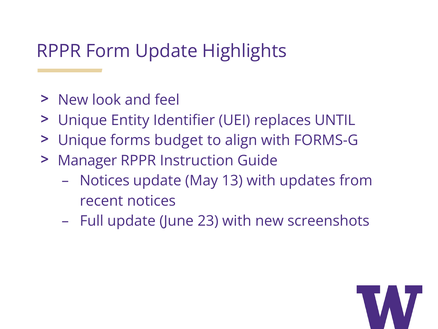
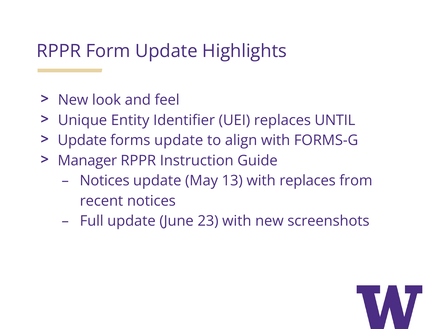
Unique at (82, 140): Unique -> Update
forms budget: budget -> update
with updates: updates -> replaces
